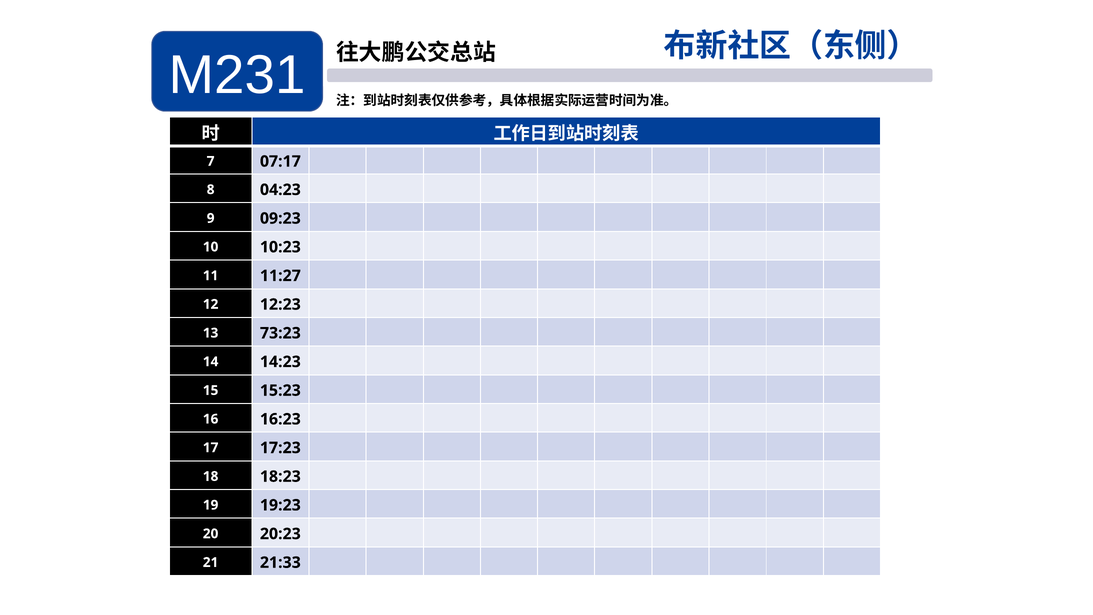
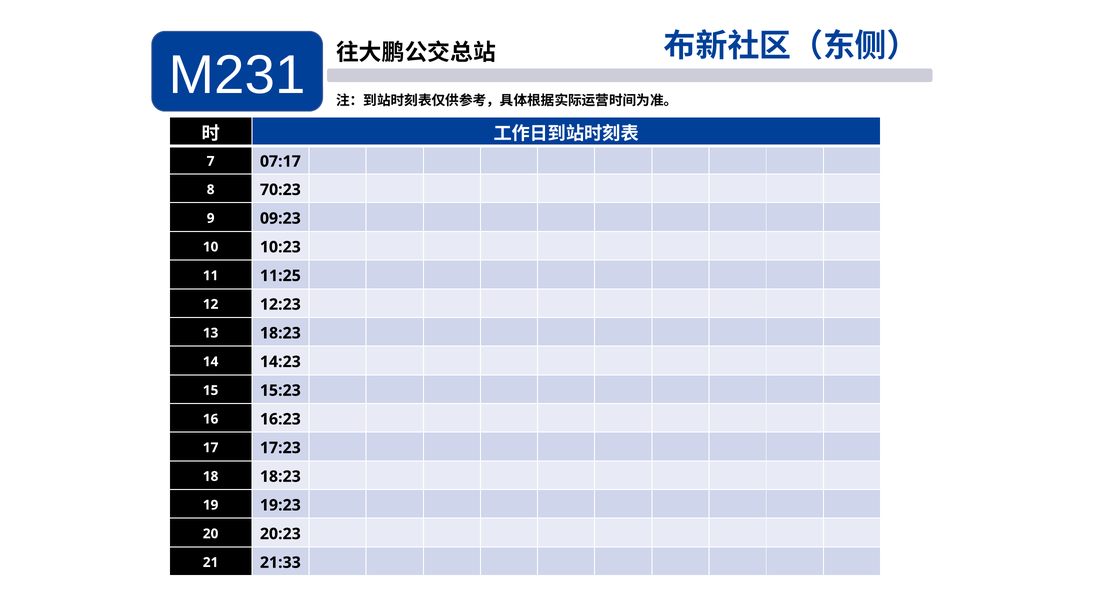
04:23: 04:23 -> 70:23
11:27: 11:27 -> 11:25
13 73:23: 73:23 -> 18:23
